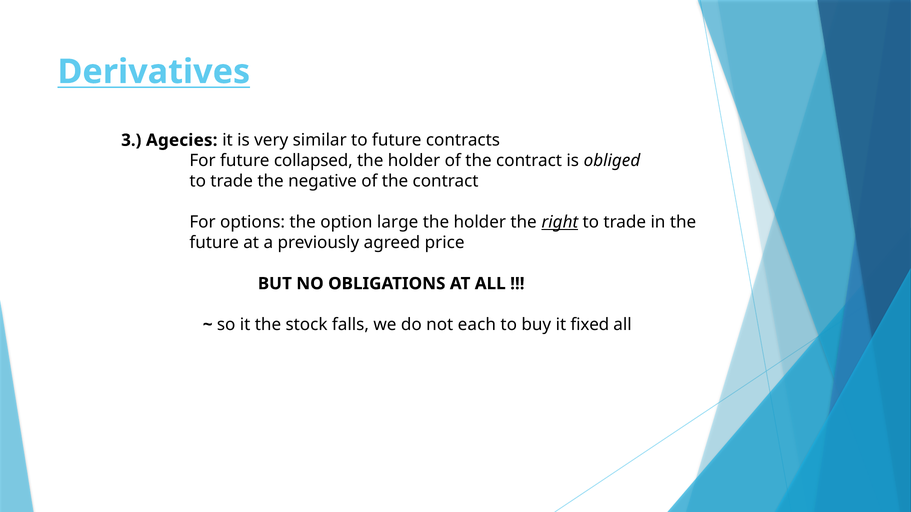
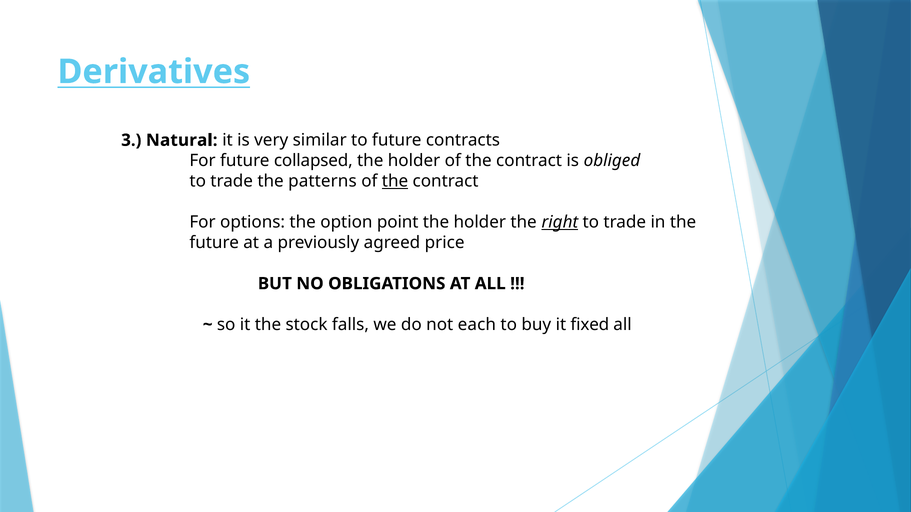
Agecies: Agecies -> Natural
negative: negative -> patterns
the at (395, 181) underline: none -> present
large: large -> point
